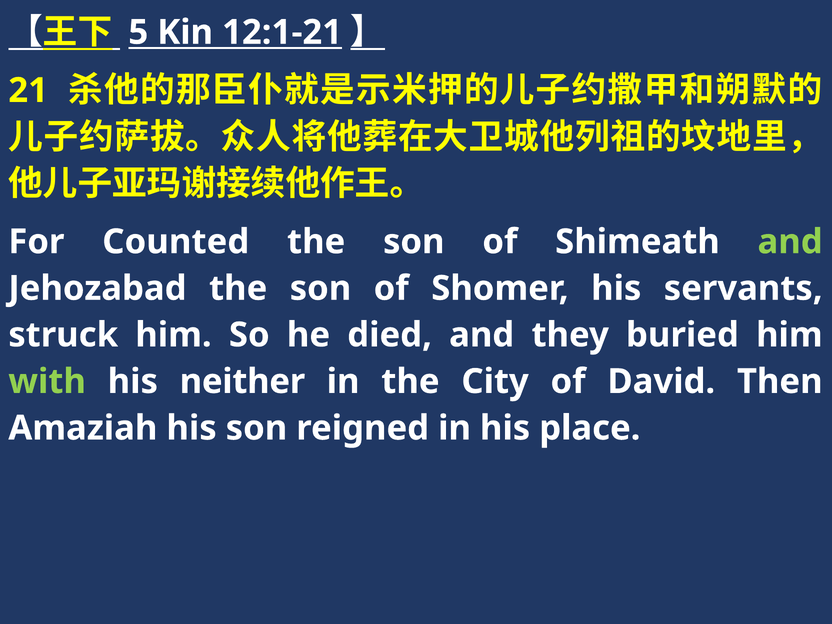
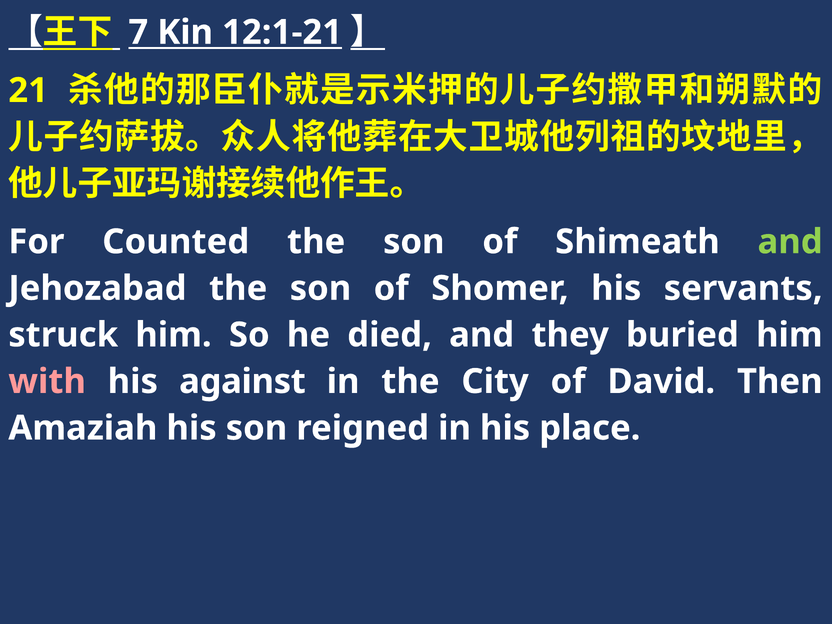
5: 5 -> 7
with colour: light green -> pink
neither: neither -> against
